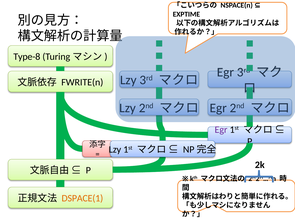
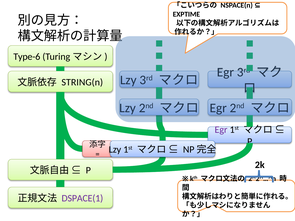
Type-8: Type-8 -> Type-6
FWRITE(n: FWRITE(n -> STRING(n
DSPACE(1 colour: orange -> purple
